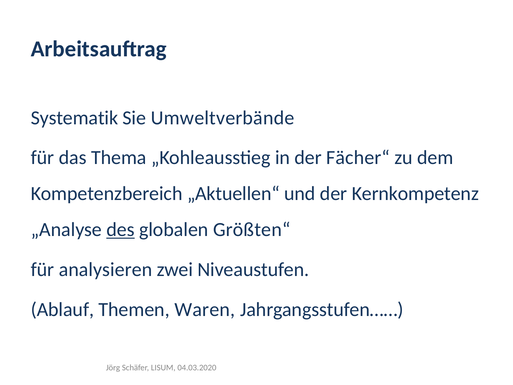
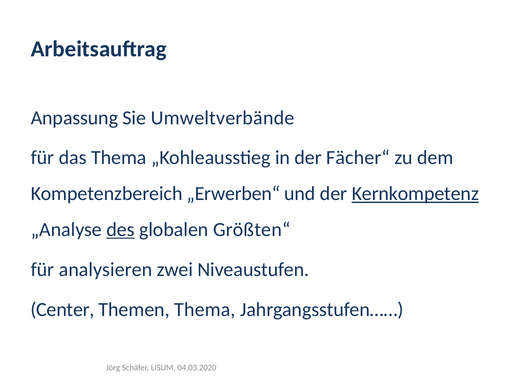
Systematik: Systematik -> Anpassung
„Aktuellen“: „Aktuellen“ -> „Erwerben“
Kernkompetenz underline: none -> present
Ablauf: Ablauf -> Center
Themen Waren: Waren -> Thema
